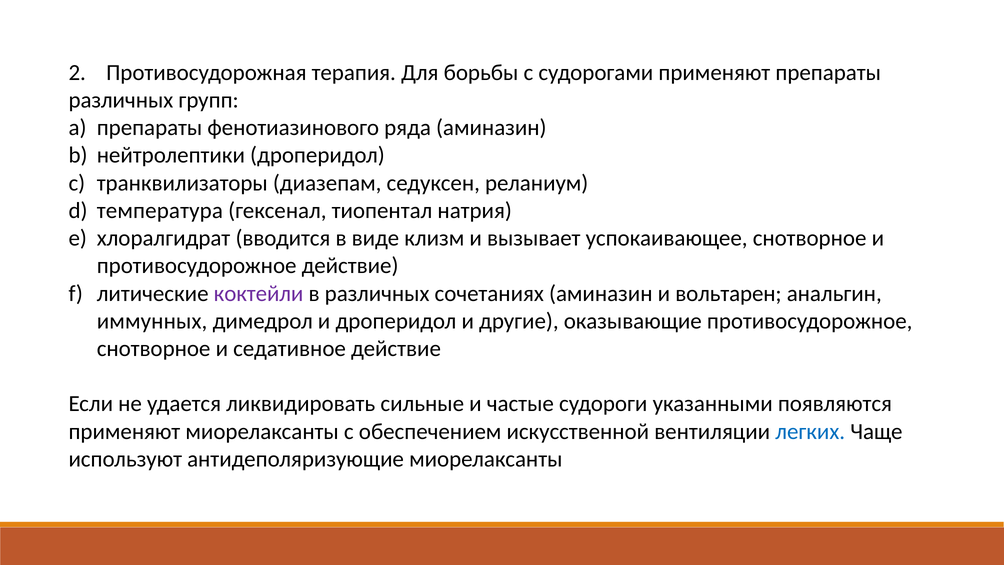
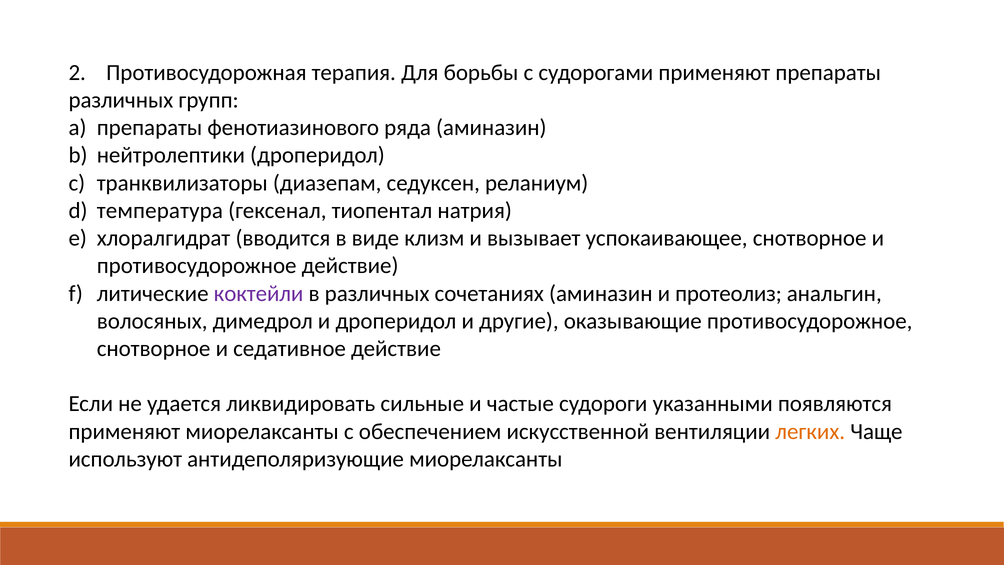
вольтарен: вольтарен -> протеолиз
иммунных: иммунных -> волосяных
легких colour: blue -> orange
